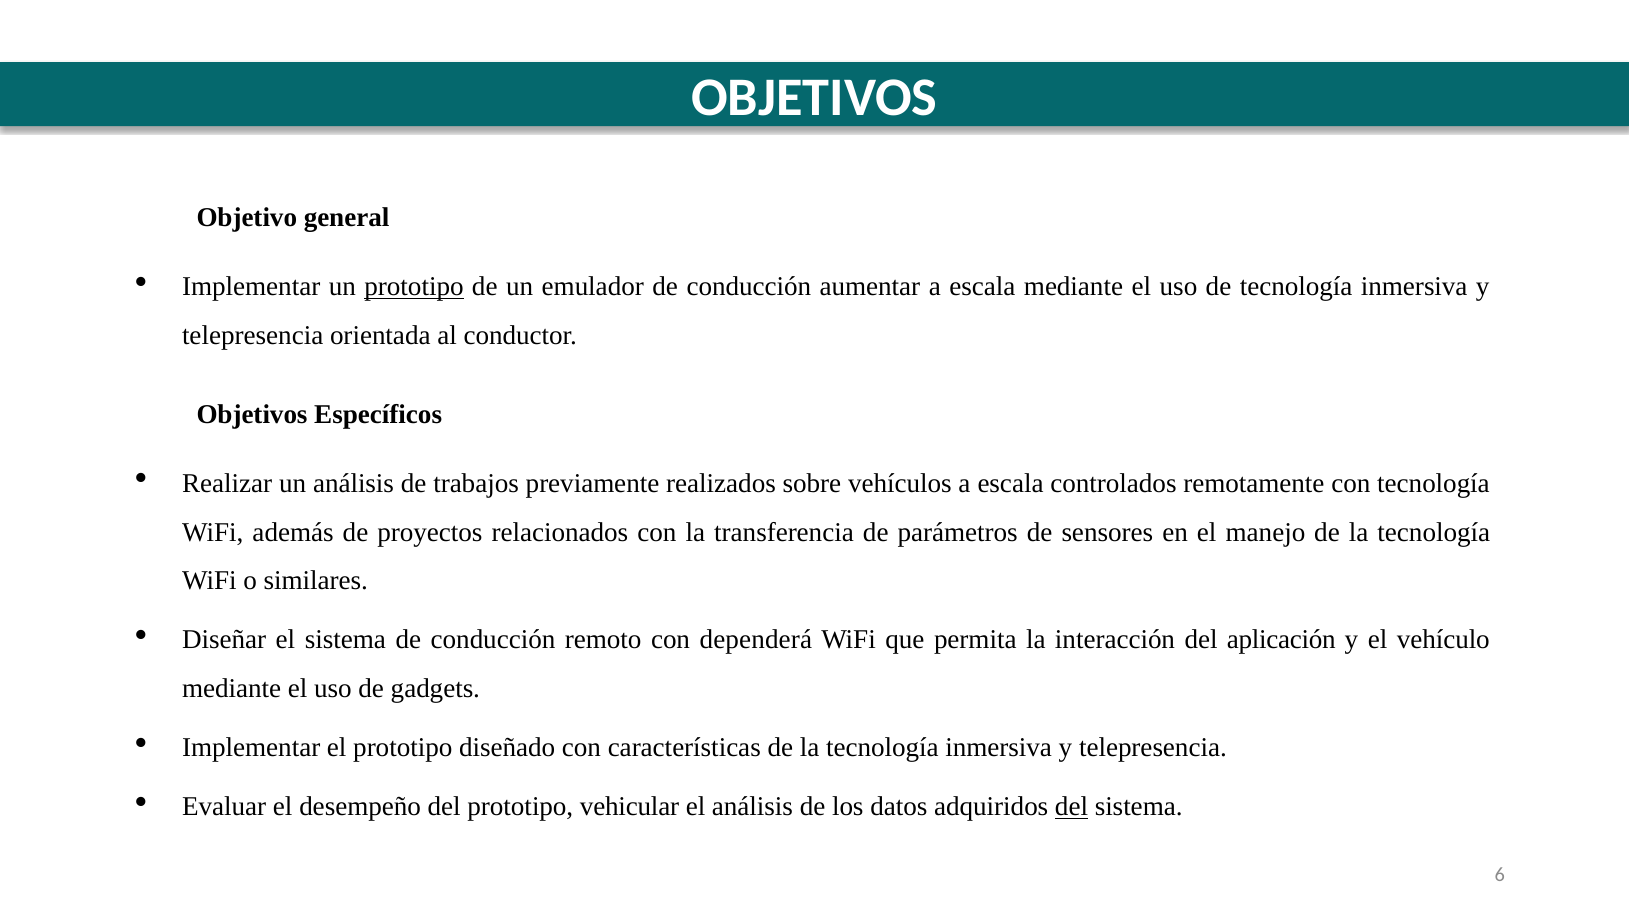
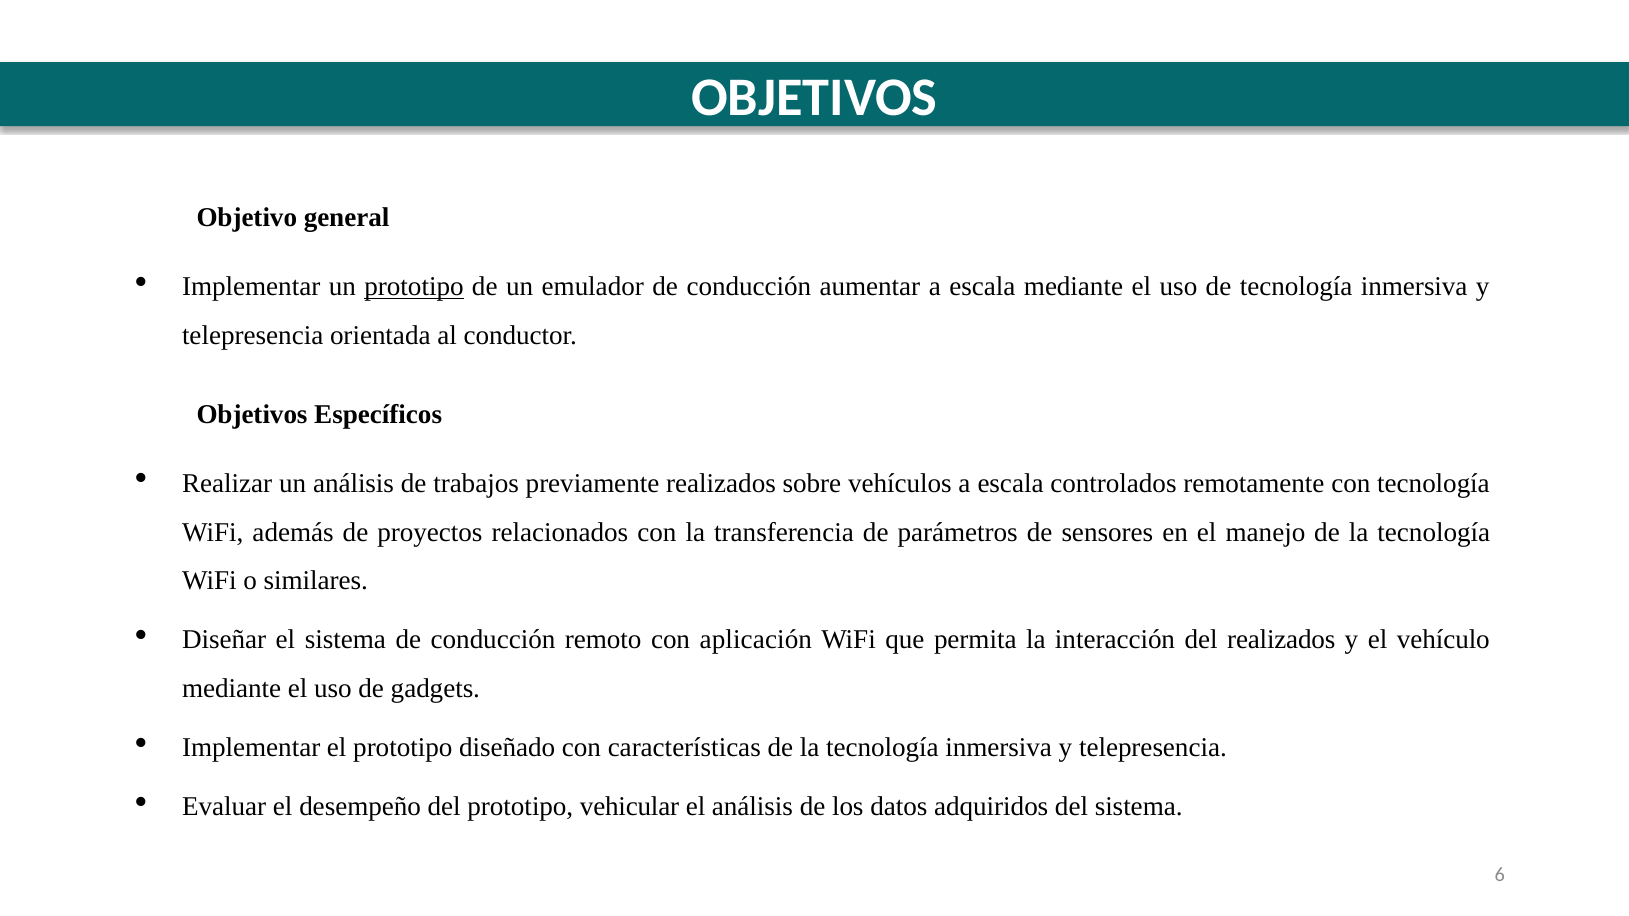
dependerá: dependerá -> aplicación
del aplicación: aplicación -> realizados
del at (1072, 807) underline: present -> none
